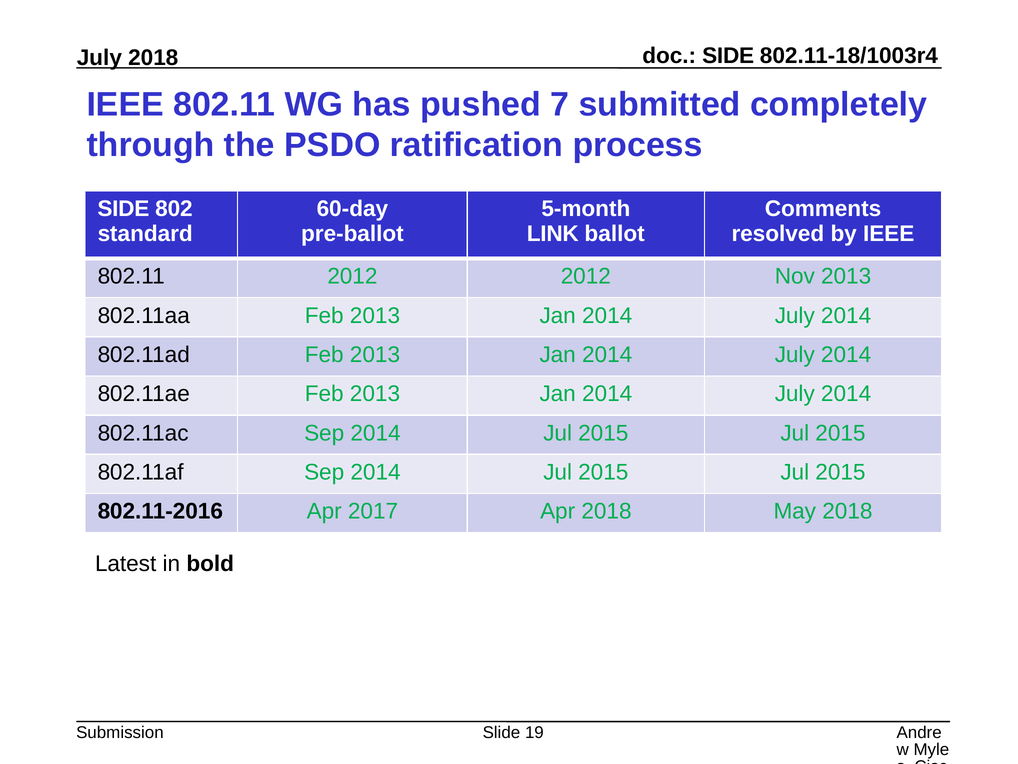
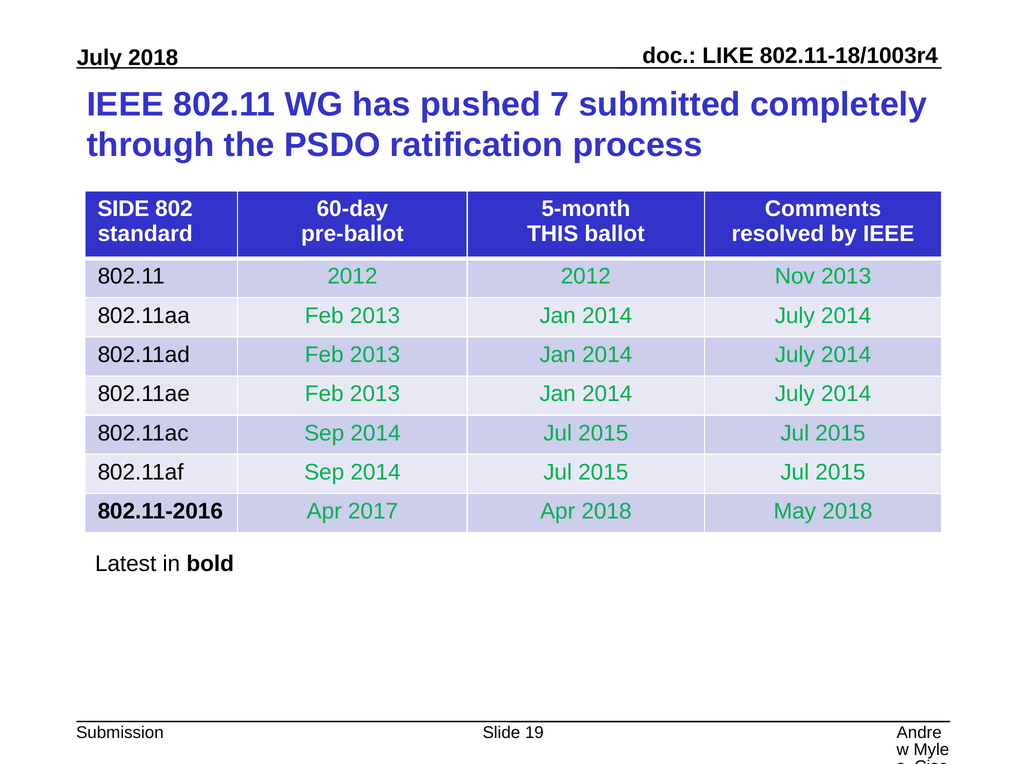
SIDE at (728, 56): SIDE -> LIKE
LINK: LINK -> THIS
